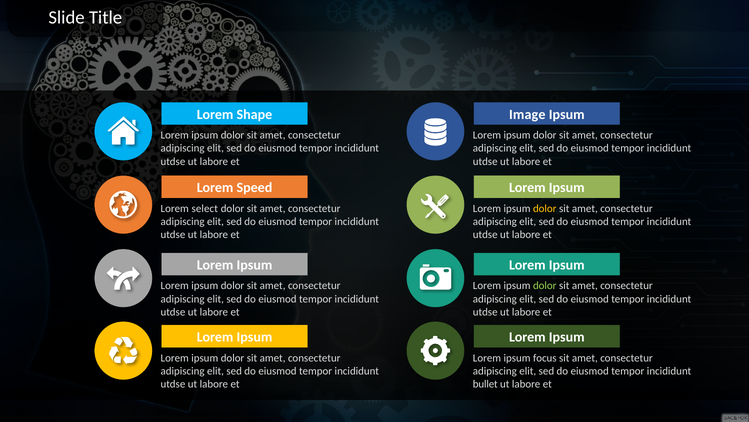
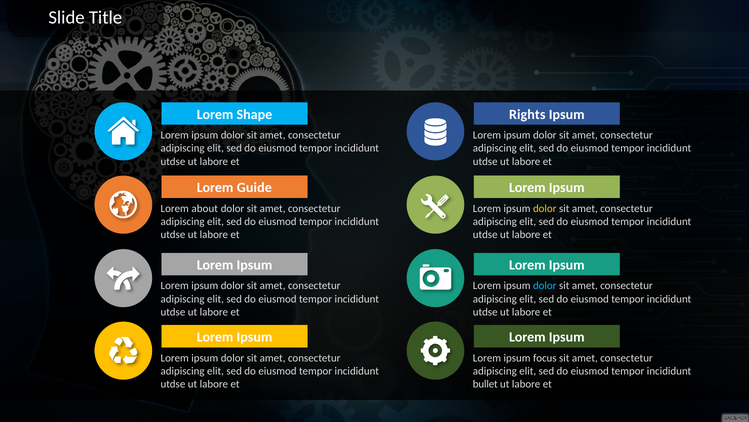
Image: Image -> Rights
Speed: Speed -> Guide
select: select -> about
dolor at (545, 285) colour: light green -> light blue
